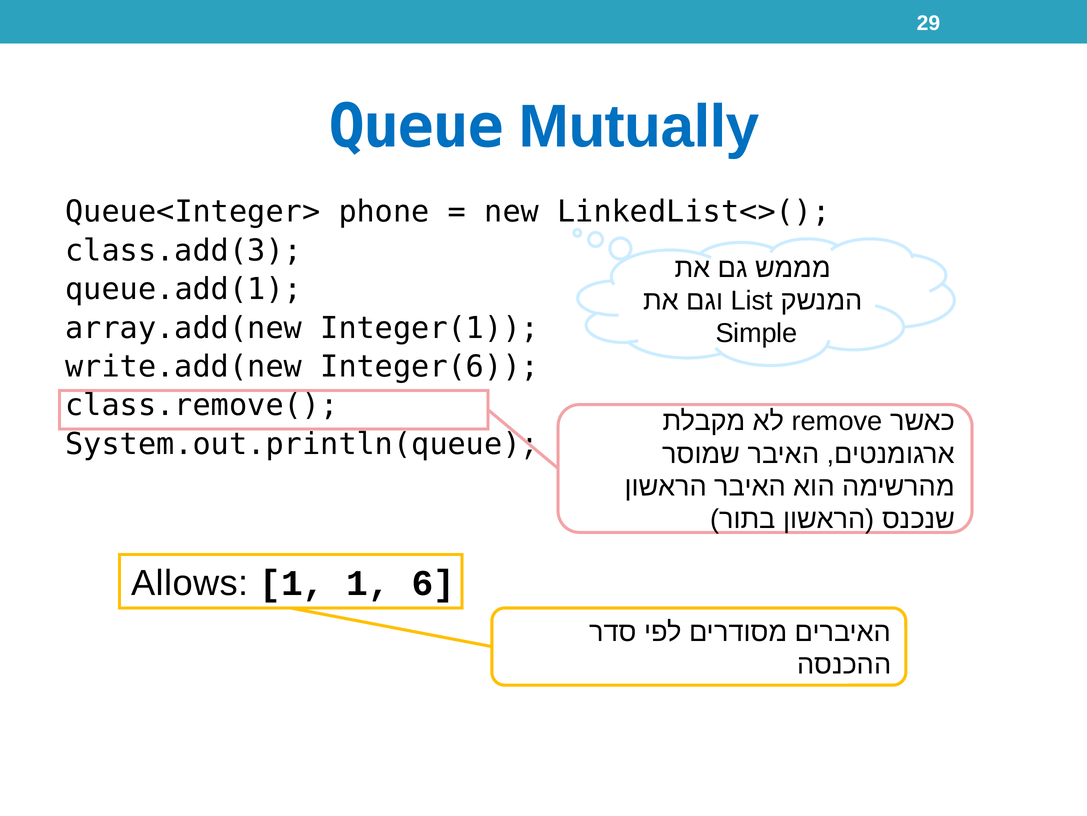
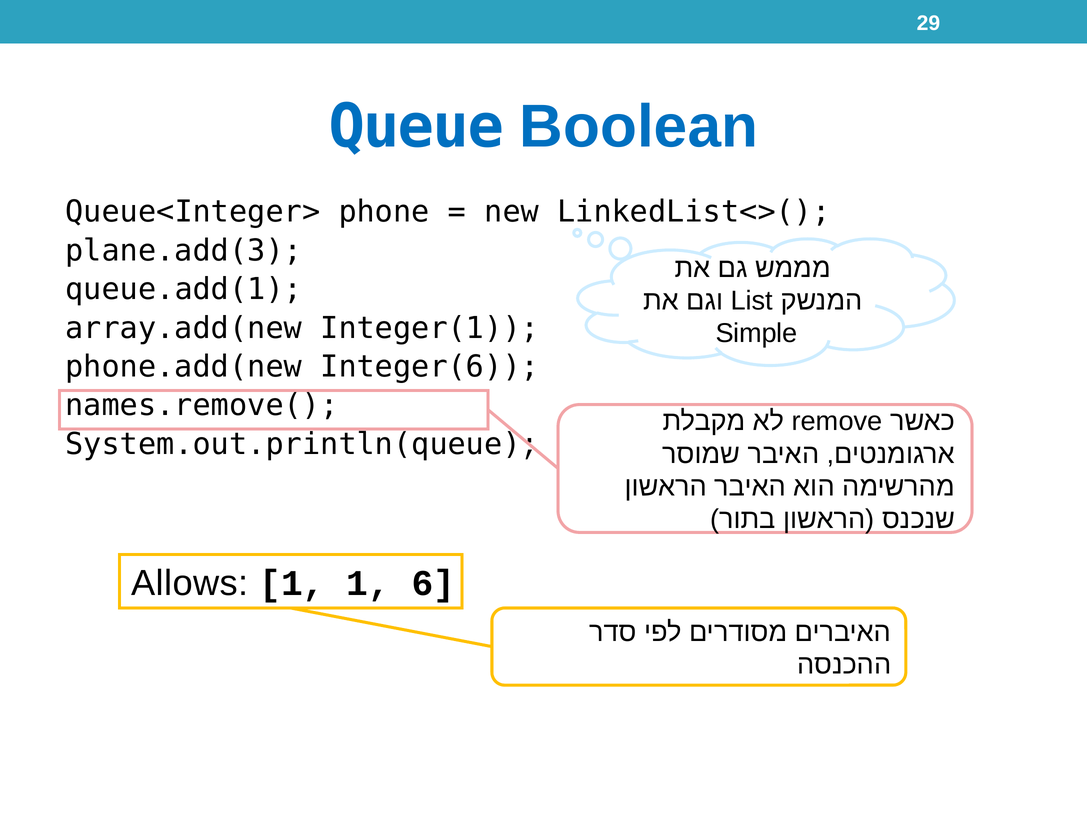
Mutually: Mutually -> Boolean
class.add(3: class.add(3 -> plane.add(3
write.add(new: write.add(new -> phone.add(new
class.remove(: class.remove( -> names.remove(
